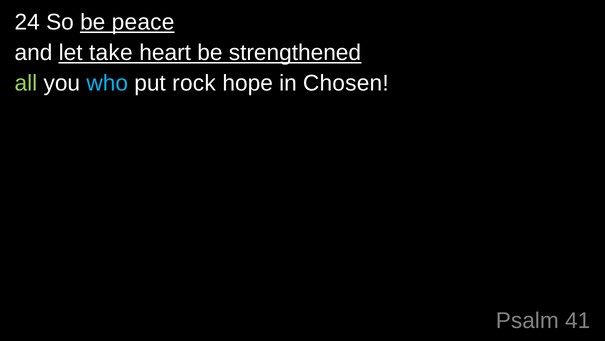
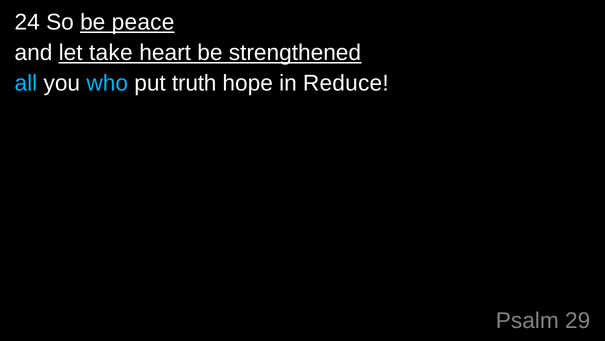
all colour: light green -> light blue
rock: rock -> truth
Chosen: Chosen -> Reduce
41: 41 -> 29
